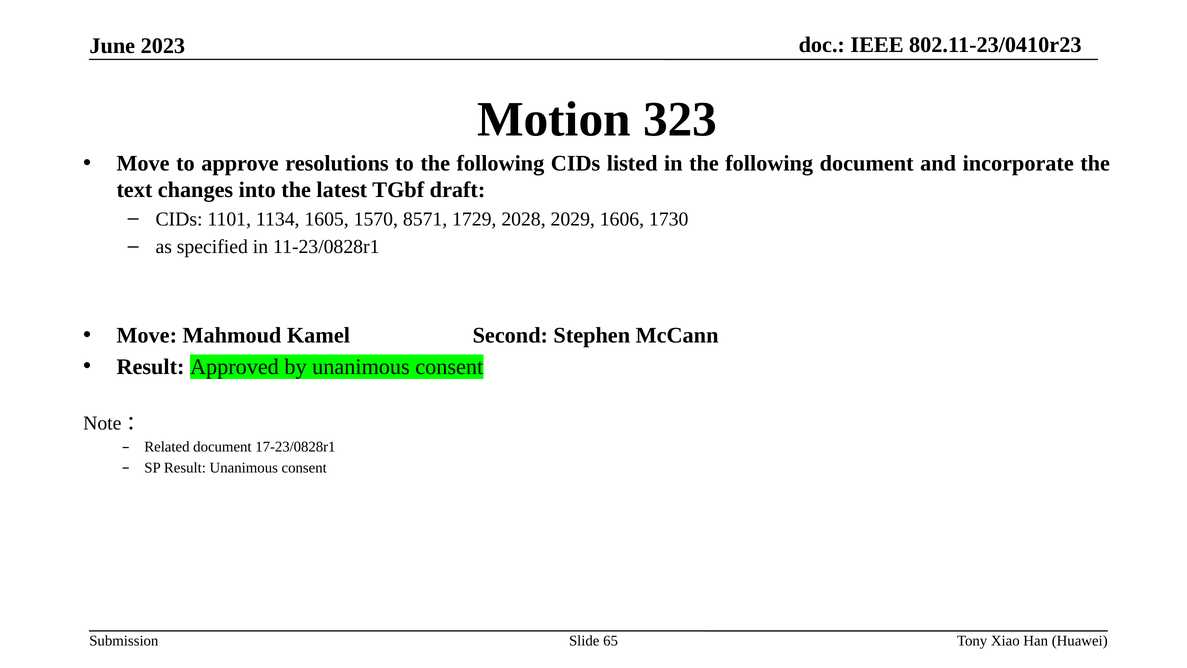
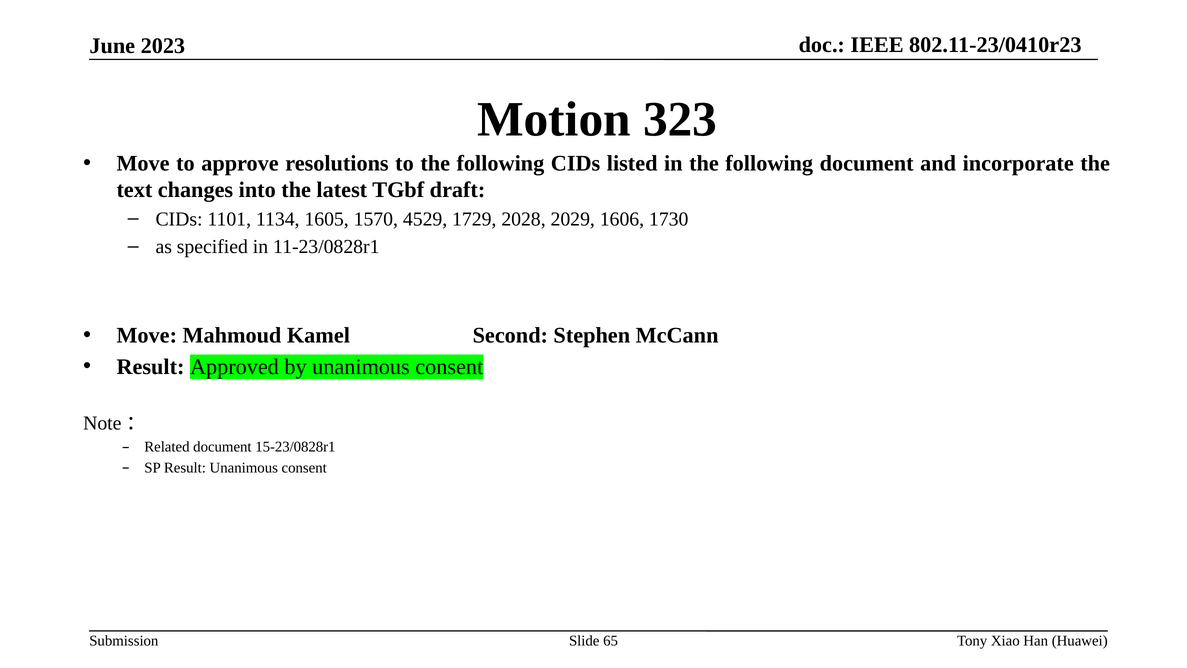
8571: 8571 -> 4529
17-23/0828r1: 17-23/0828r1 -> 15-23/0828r1
